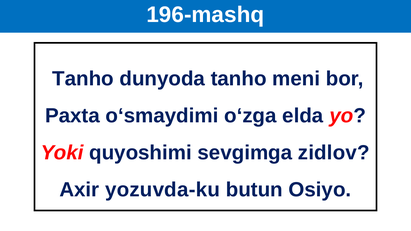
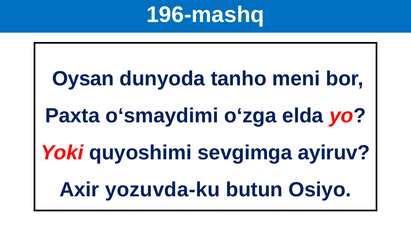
Tanho at (83, 79): Tanho -> Oysan
zidlov: zidlov -> ayiruv
